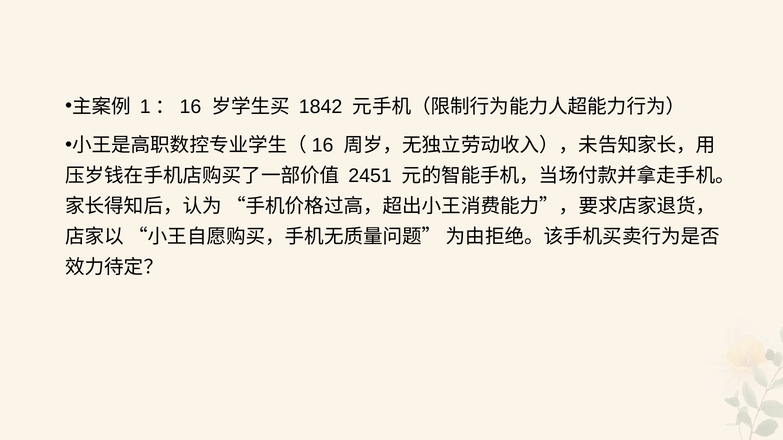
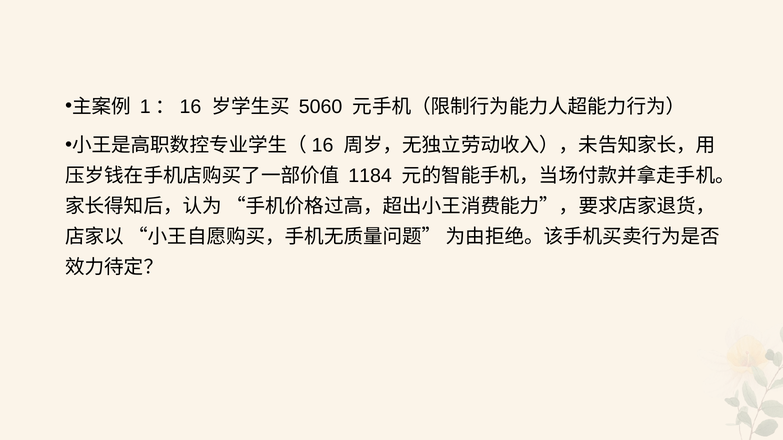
1842: 1842 -> 5060
2451: 2451 -> 1184
